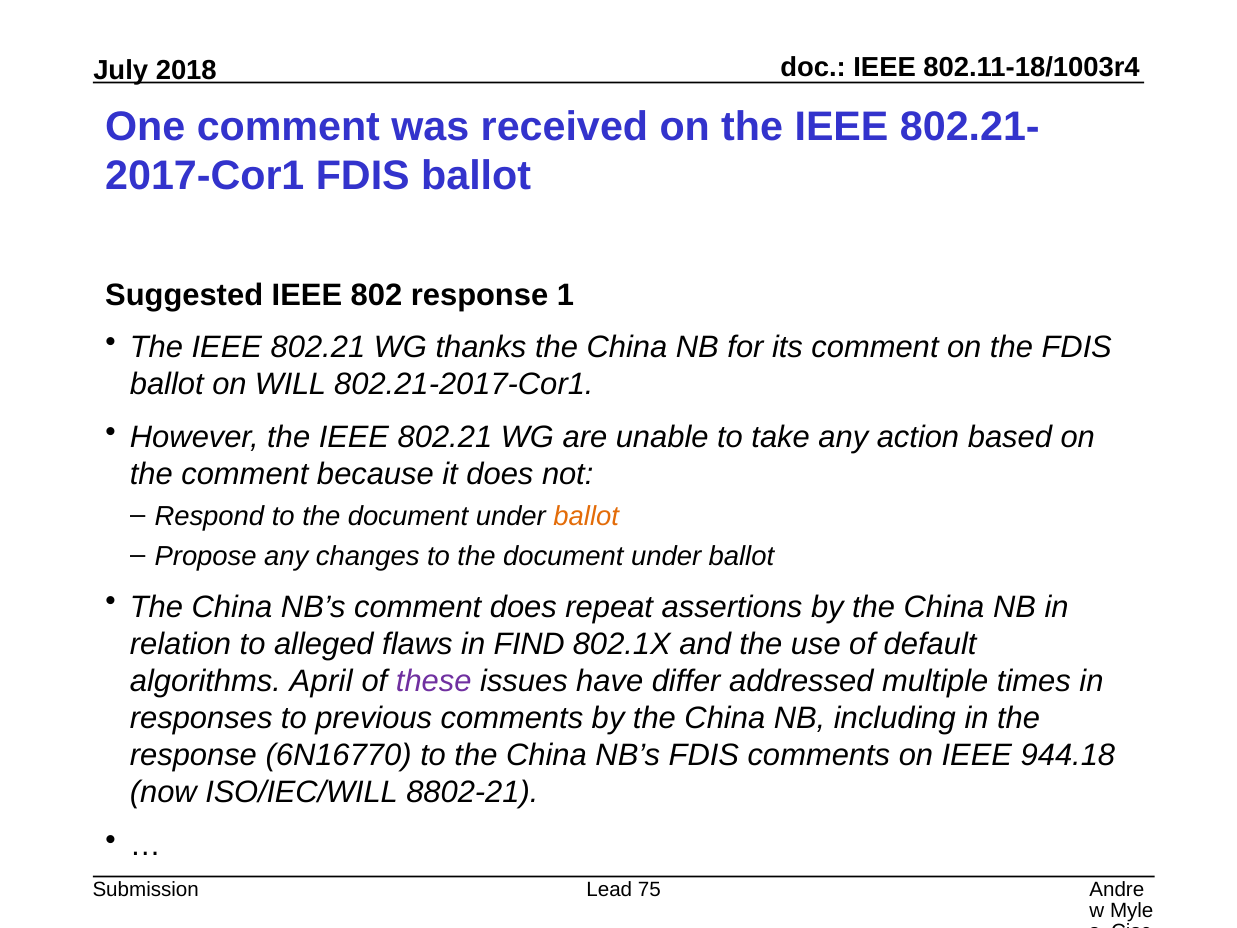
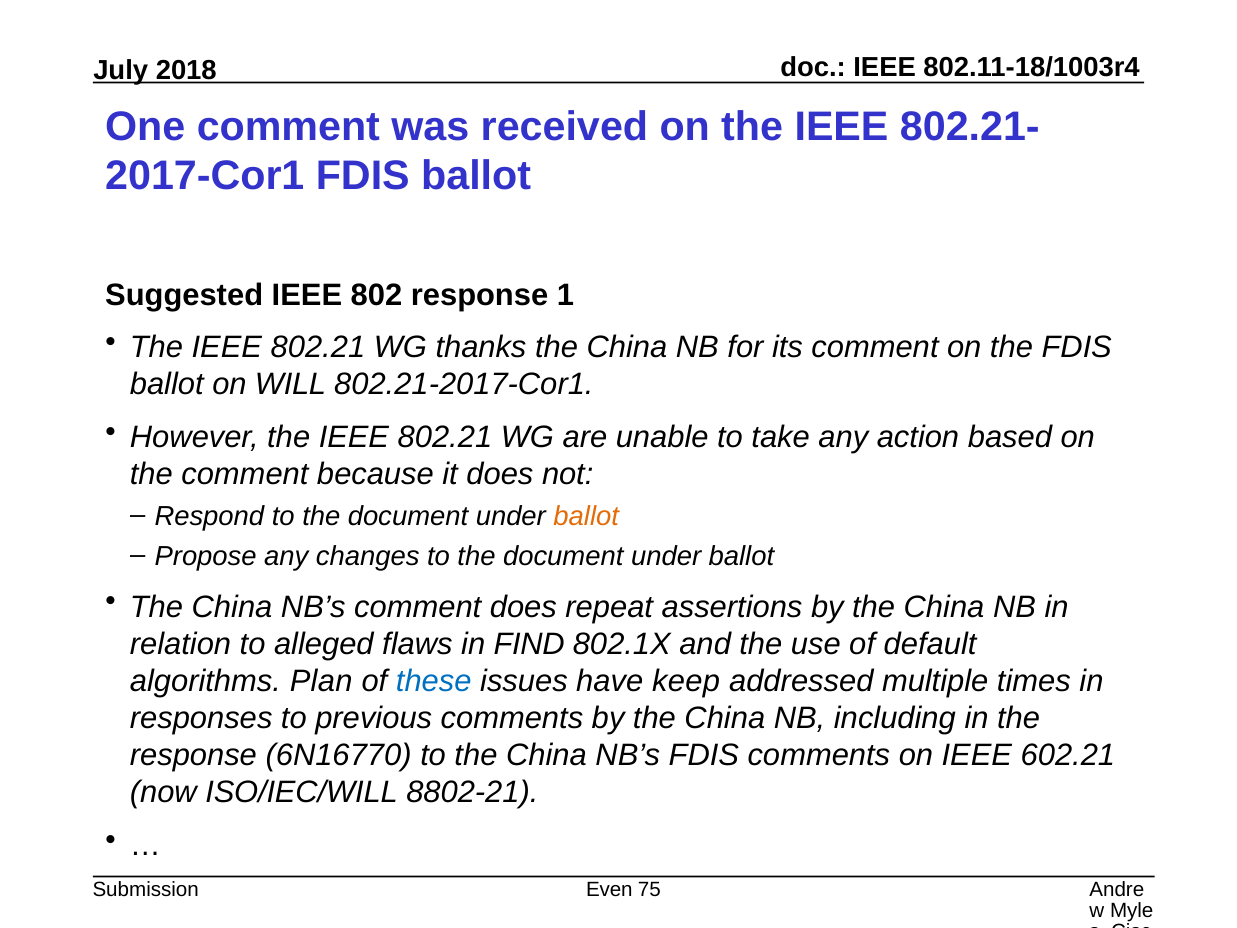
April: April -> Plan
these colour: purple -> blue
differ: differ -> keep
944.18: 944.18 -> 602.21
Lead: Lead -> Even
